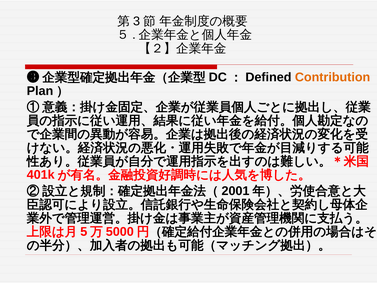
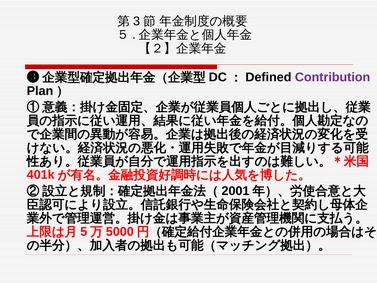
Contribution colour: orange -> purple
